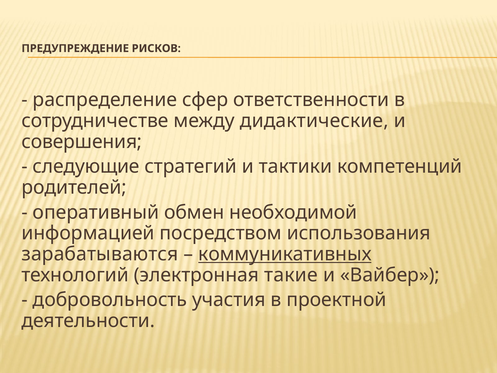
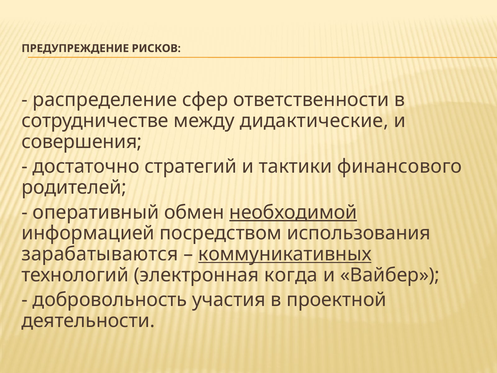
следующие: следующие -> достаточно
компетенций: компетенций -> финансового
необходимой underline: none -> present
такие: такие -> когда
